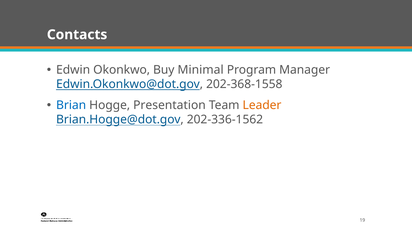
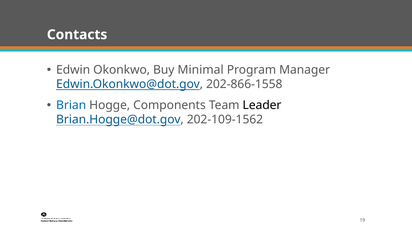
202-368-1558: 202-368-1558 -> 202-866-1558
Presentation: Presentation -> Components
Leader colour: orange -> black
202-336-1562: 202-336-1562 -> 202-109-1562
